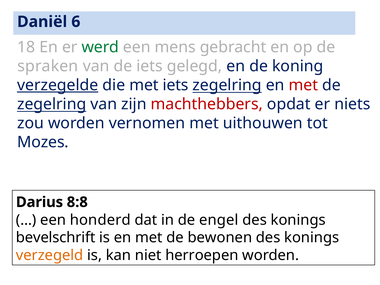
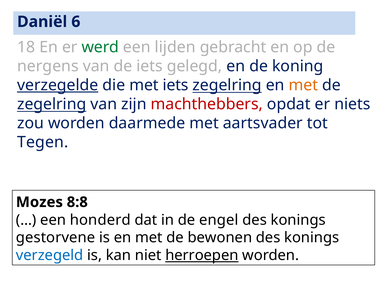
mens: mens -> lijden
spraken: spraken -> nergens
met at (303, 85) colour: red -> orange
vernomen: vernomen -> daarmede
uithouwen: uithouwen -> aartsvader
Mozes: Mozes -> Tegen
Darius: Darius -> Mozes
bevelschrift: bevelschrift -> gestorvene
verzegeld colour: orange -> blue
herroepen underline: none -> present
